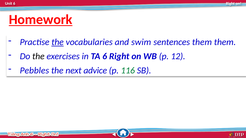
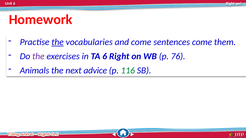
Homework underline: present -> none
and swim: swim -> come
sentences them: them -> come
the at (38, 56) colour: black -> purple
12: 12 -> 76
Pebbles: Pebbles -> Animals
